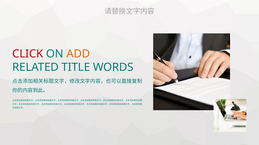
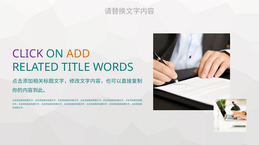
CLICK colour: red -> purple
